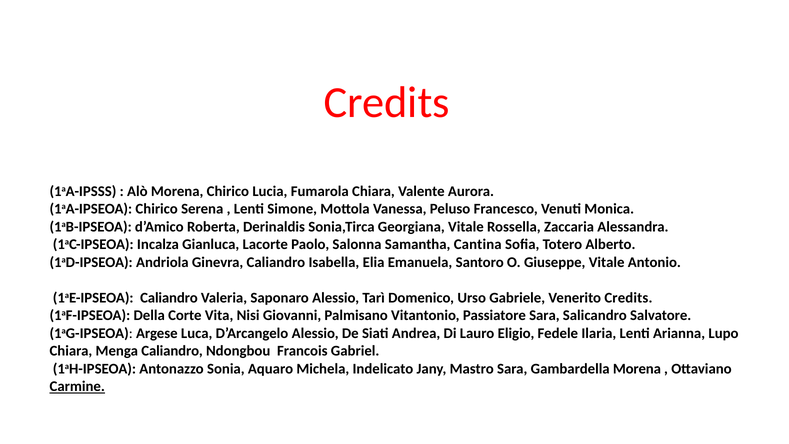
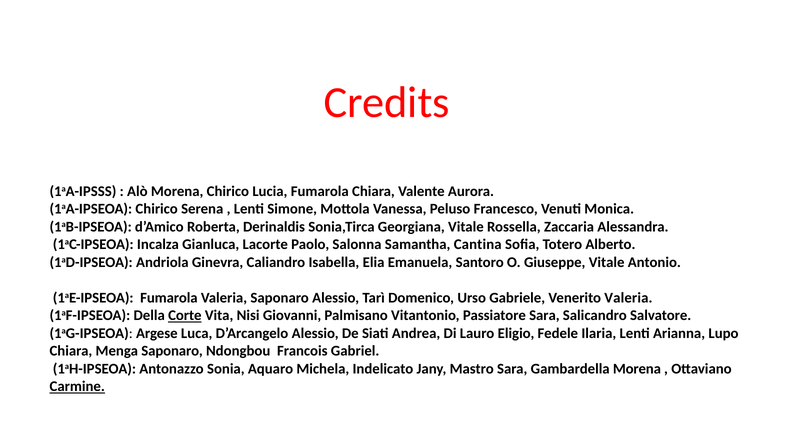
1aE-IPSEOA Caliandro: Caliandro -> Fumarola
Venerito Credits: Credits -> Valeria
Corte underline: none -> present
Menga Caliandro: Caliandro -> Saponaro
